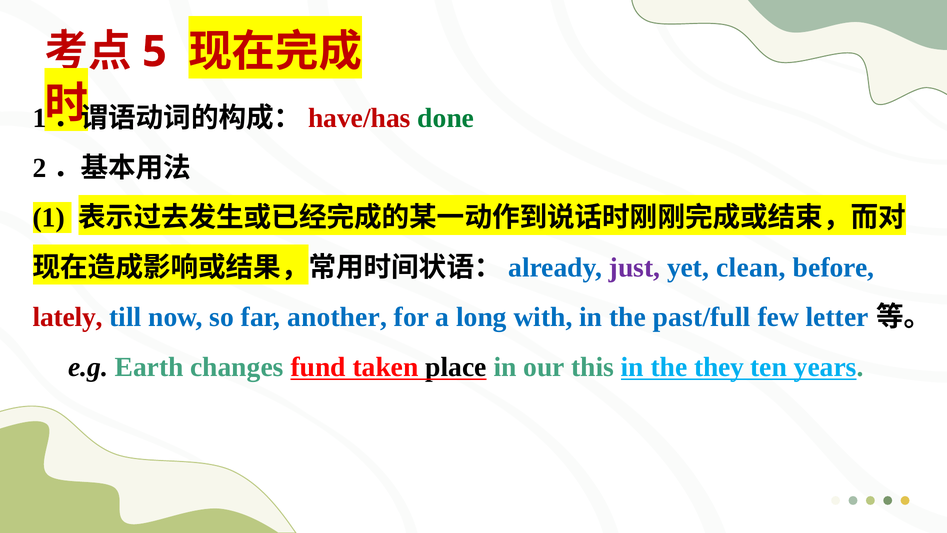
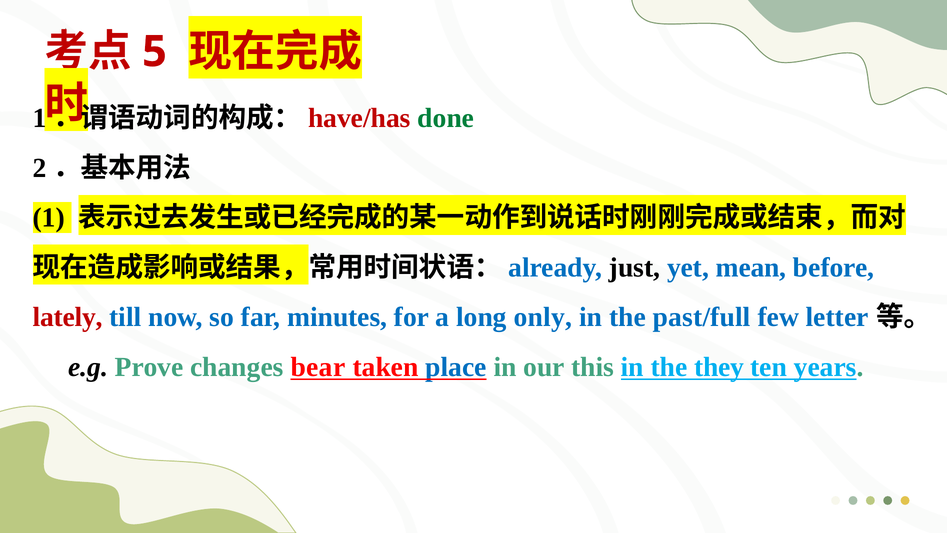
just colour: purple -> black
clean: clean -> mean
another: another -> minutes
with: with -> only
Earth: Earth -> Prove
fund: fund -> bear
place colour: black -> blue
